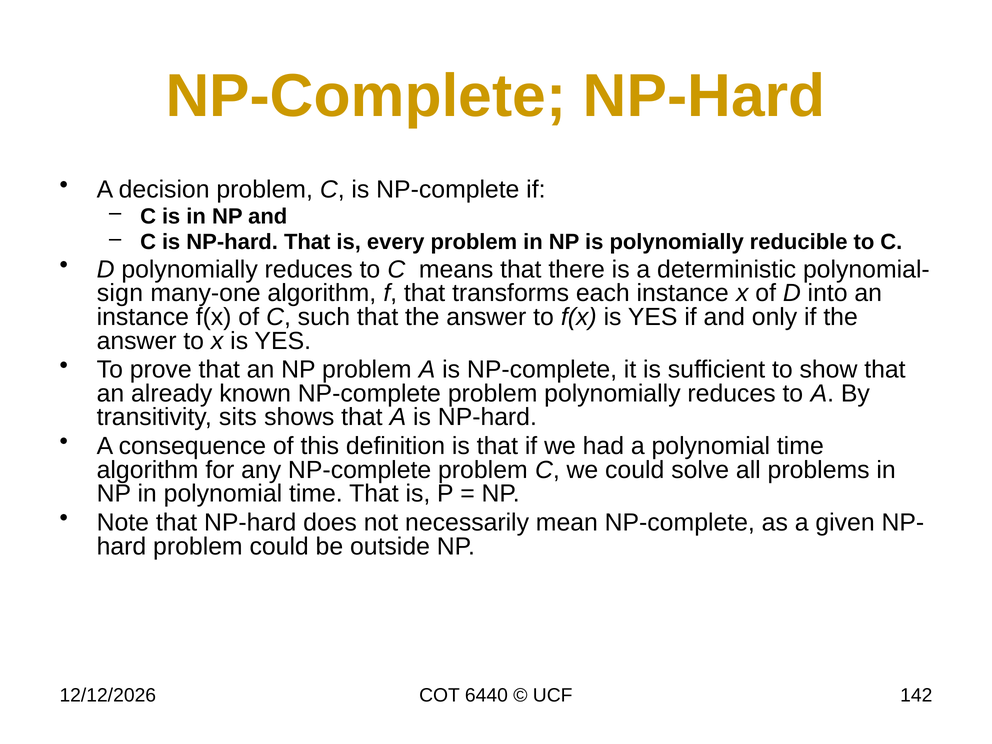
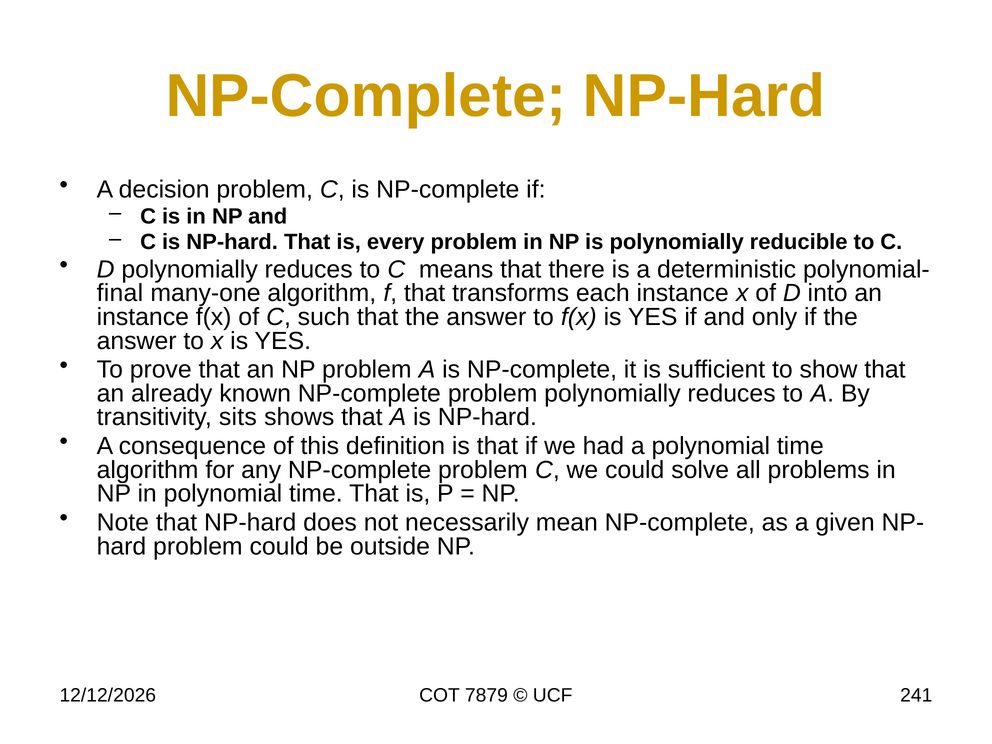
sign: sign -> final
6440: 6440 -> 7879
142: 142 -> 241
